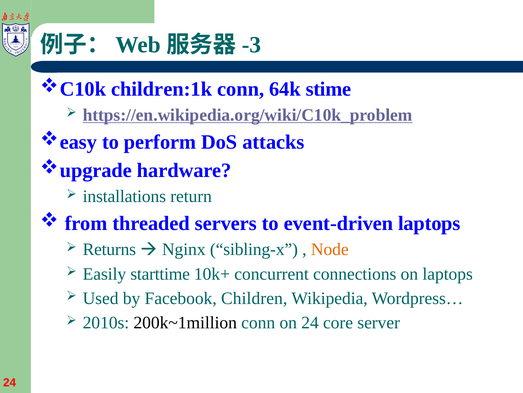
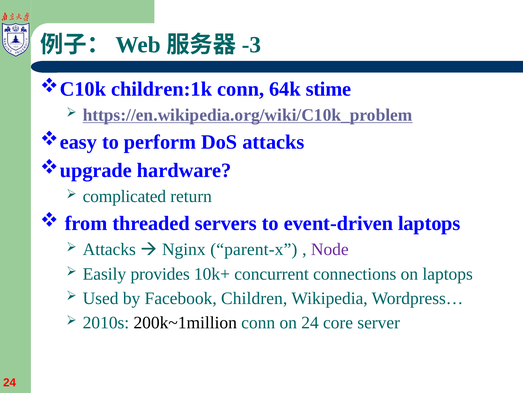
installations: installations -> complicated
Returns at (109, 249): Returns -> Attacks
sibling-x: sibling-x -> parent-x
Node colour: orange -> purple
starttime: starttime -> provides
